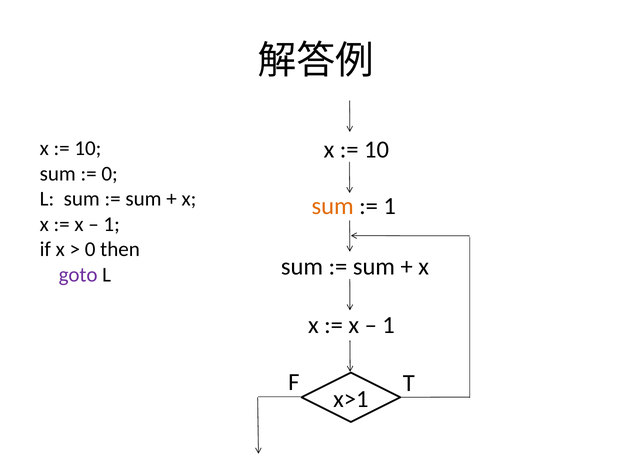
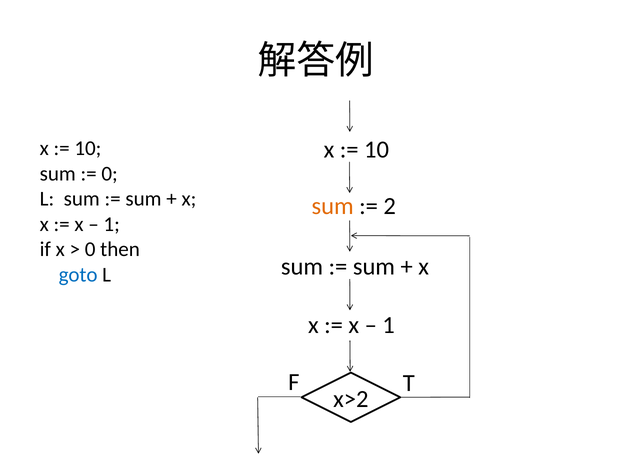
1 at (390, 206): 1 -> 2
goto colour: purple -> blue
x>1: x>1 -> x>2
